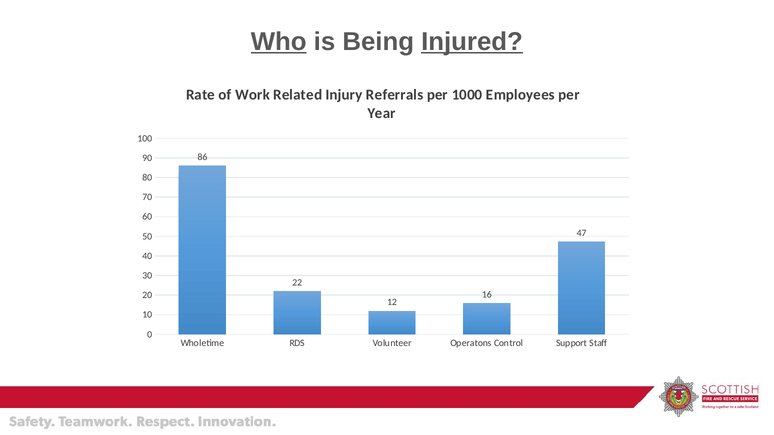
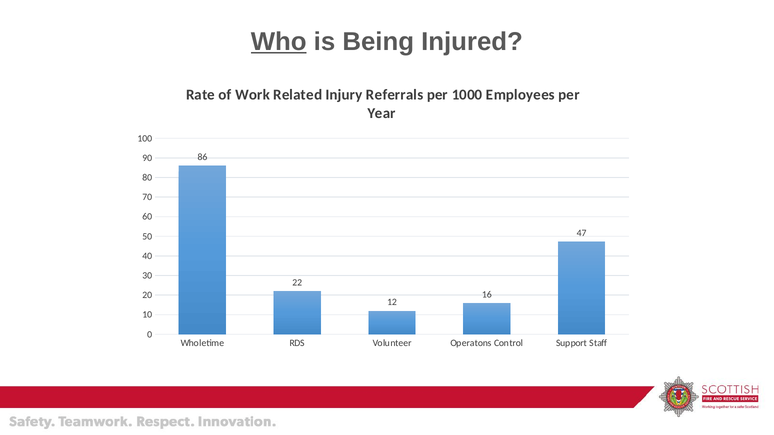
Injured underline: present -> none
